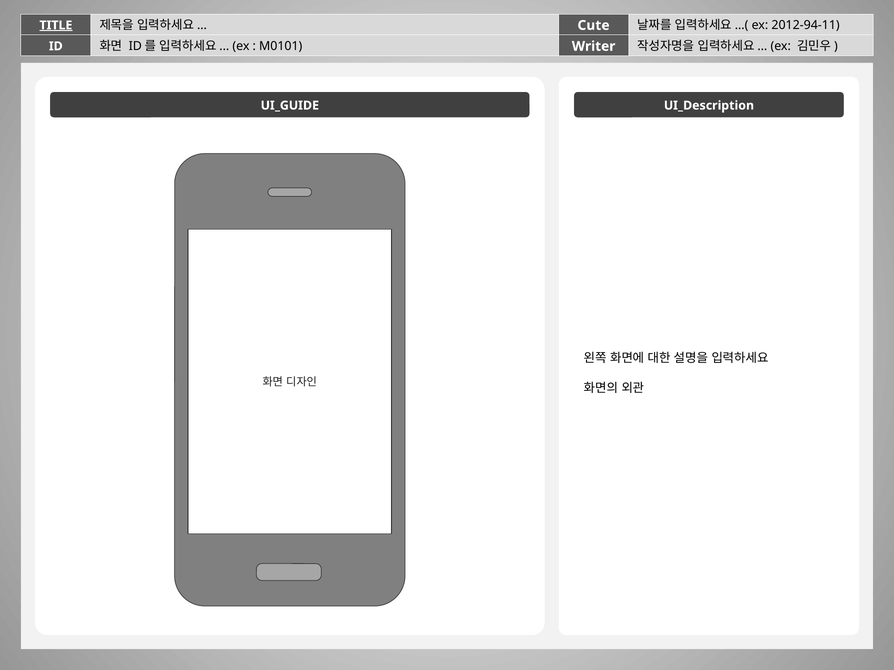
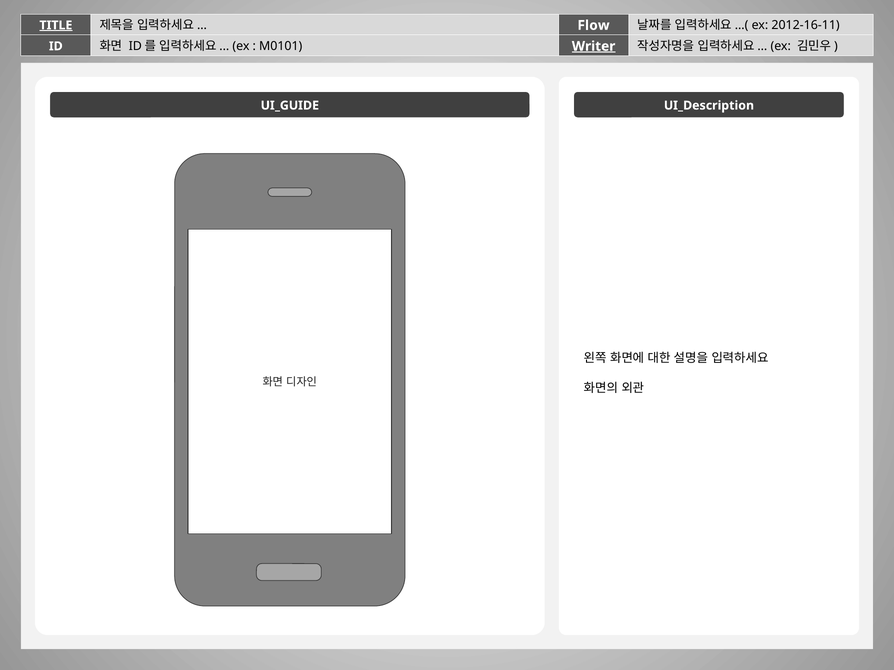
Cute: Cute -> Flow
2012-94-11: 2012-94-11 -> 2012-16-11
Writer underline: none -> present
